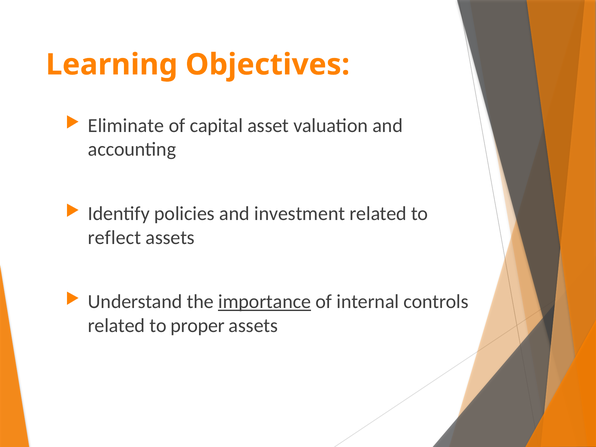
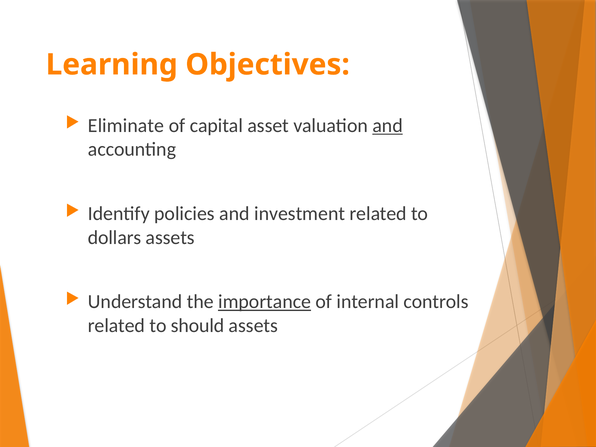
and at (388, 126) underline: none -> present
reflect: reflect -> dollars
proper: proper -> should
